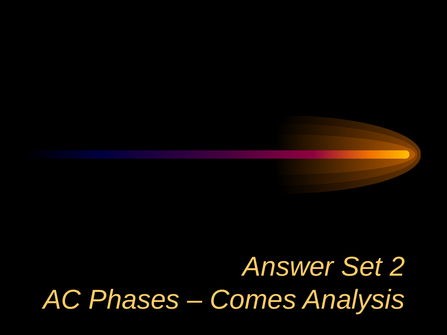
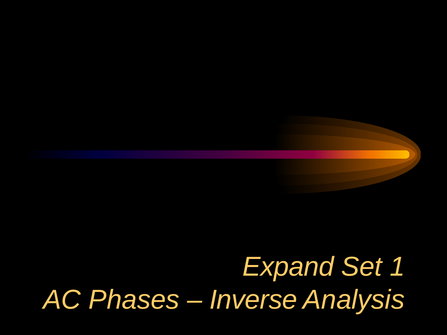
Answer: Answer -> Expand
2: 2 -> 1
Comes: Comes -> Inverse
